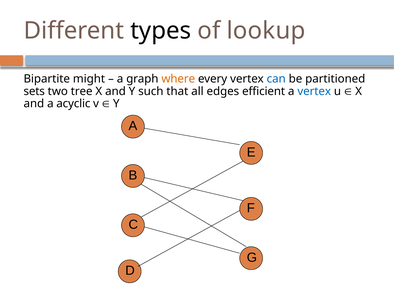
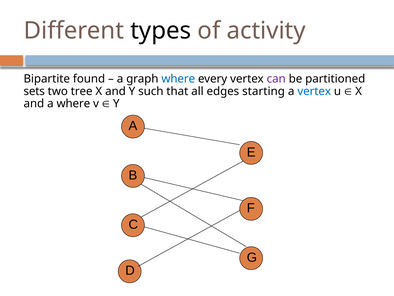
lookup: lookup -> activity
might: might -> found
where at (178, 79) colour: orange -> blue
can colour: blue -> purple
efficient: efficient -> starting
a acyclic: acyclic -> where
